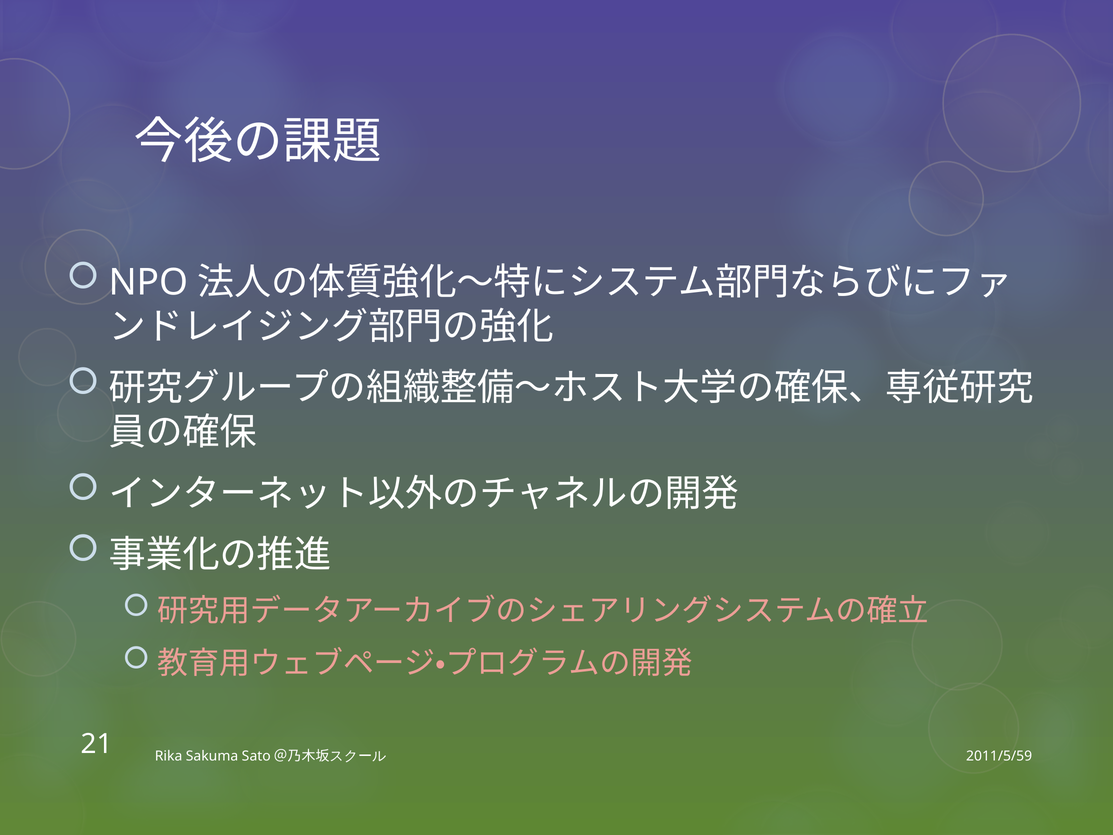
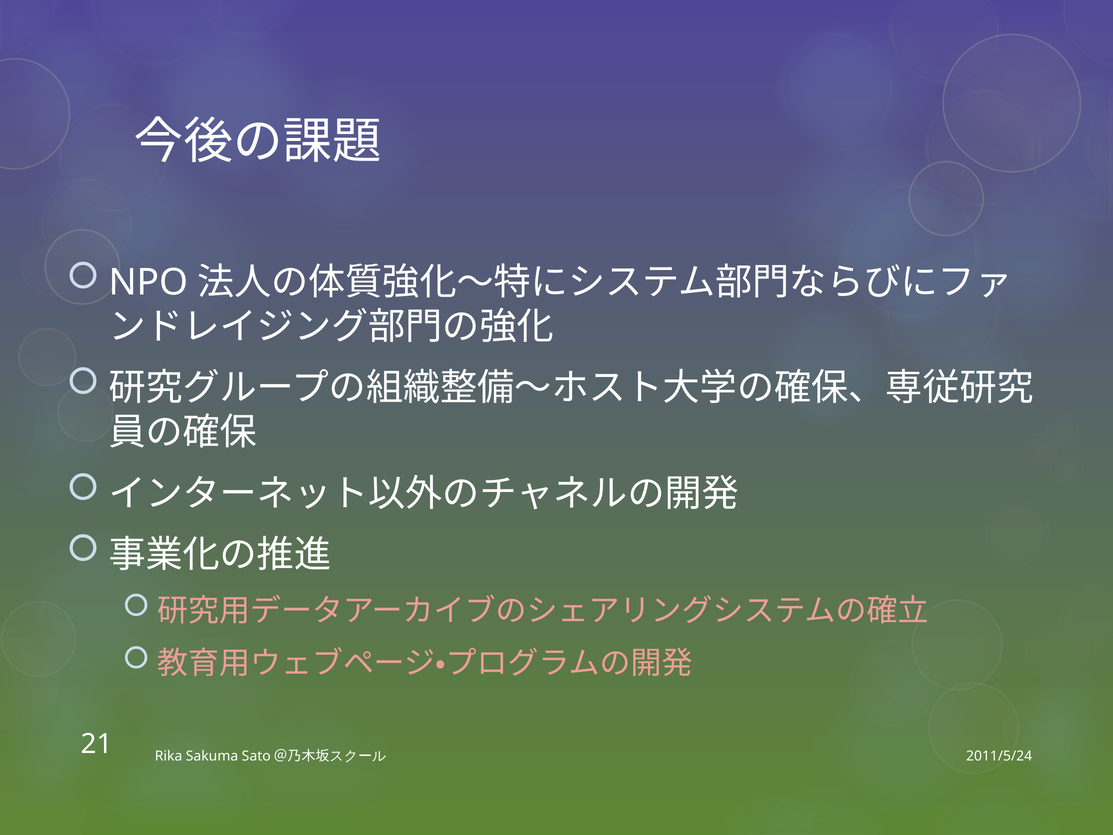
2011/5/59: 2011/5/59 -> 2011/5/24
